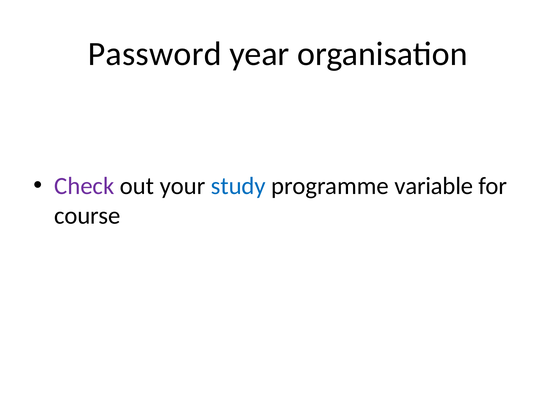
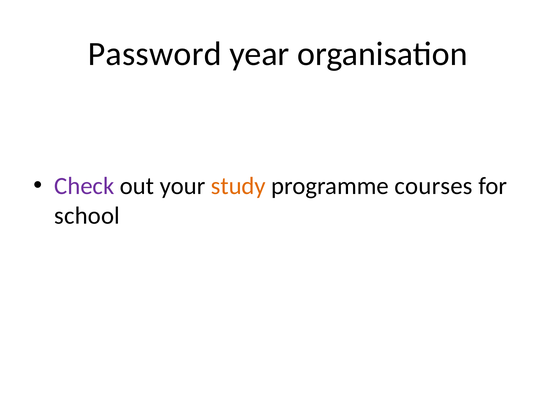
study colour: blue -> orange
variable: variable -> courses
course: course -> school
